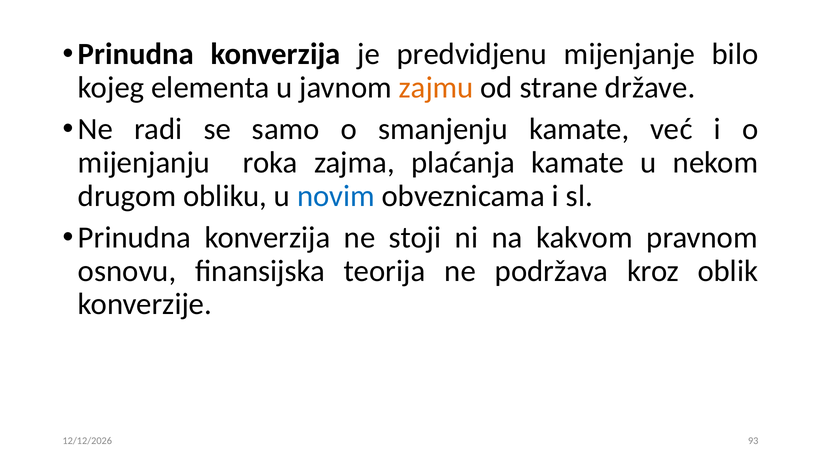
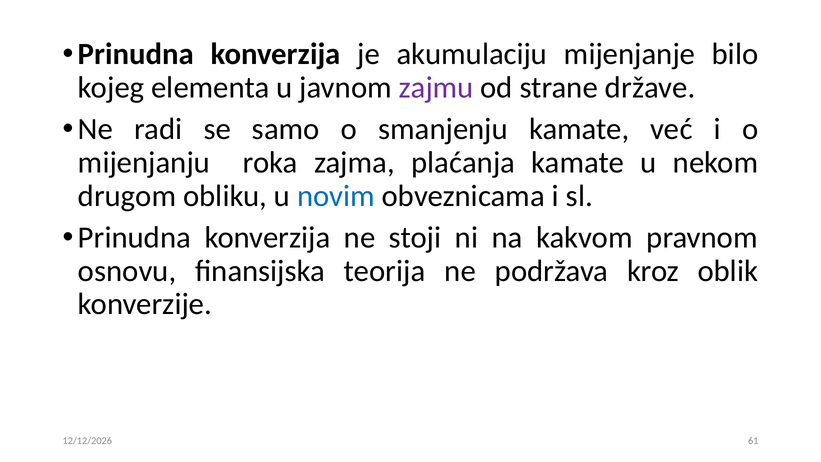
predvidjenu: predvidjenu -> akumulaciju
zajmu colour: orange -> purple
93: 93 -> 61
